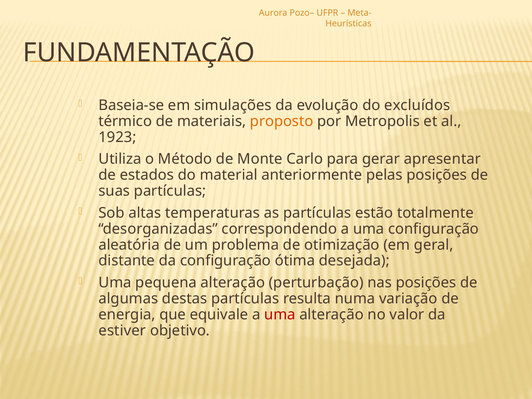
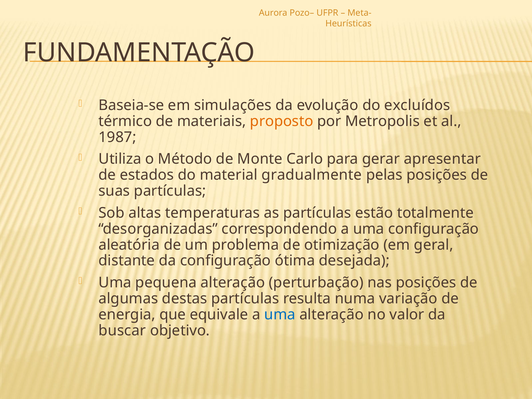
1923: 1923 -> 1987
anteriormente: anteriormente -> gradualmente
uma at (280, 315) colour: red -> blue
estiver: estiver -> buscar
